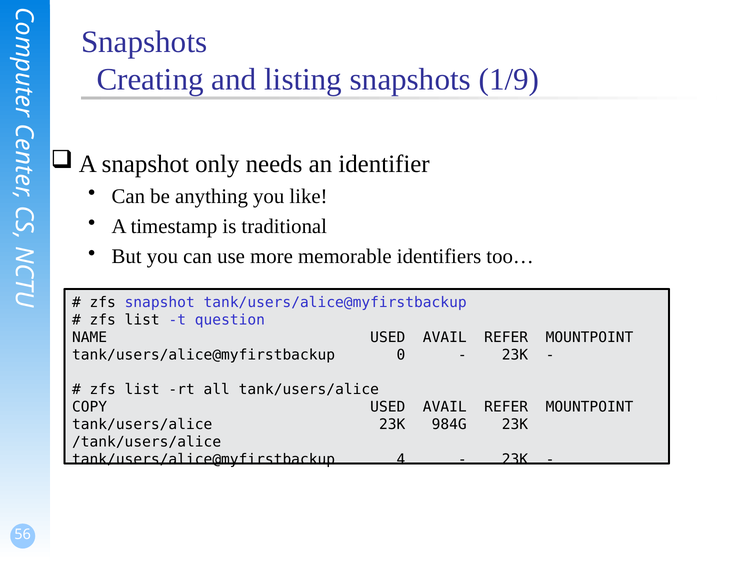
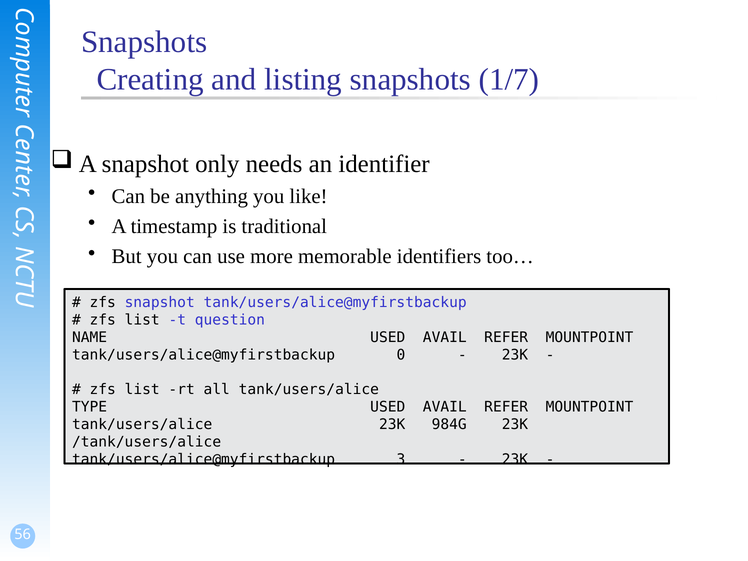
1/9: 1/9 -> 1/7
COPY: COPY -> TYPE
4: 4 -> 3
